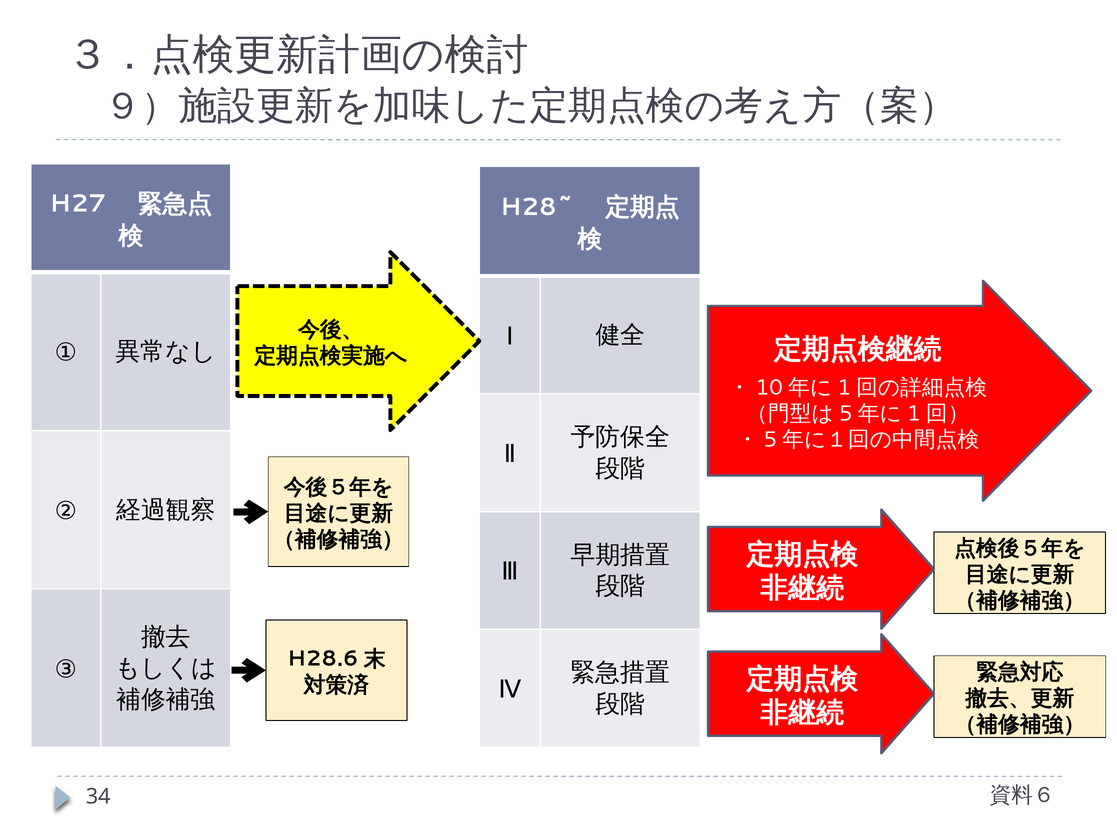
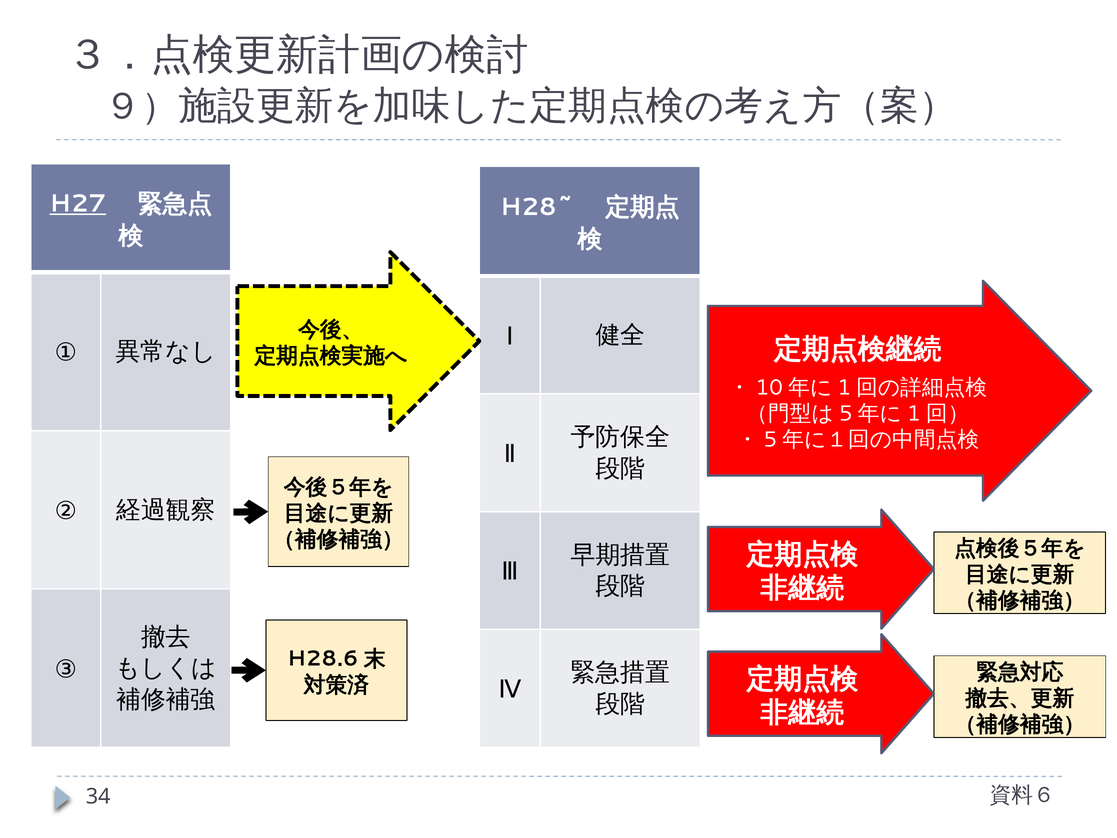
H27 underline: none -> present
